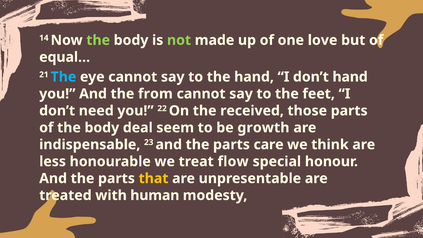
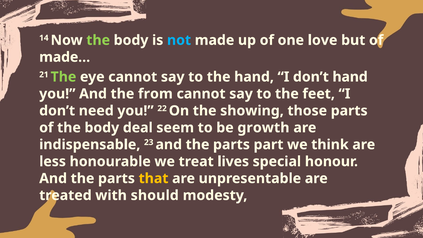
not colour: light green -> light blue
equal…: equal… -> made…
The at (63, 77) colour: light blue -> light green
received: received -> showing
care: care -> part
flow: flow -> lives
human: human -> should
